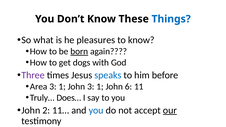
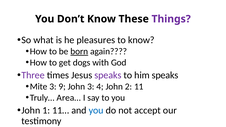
Things colour: blue -> purple
speaks at (108, 75) colour: blue -> purple
him before: before -> speaks
Area: Area -> Mite
1 at (62, 87): 1 -> 9
John 3 1: 1 -> 4
6: 6 -> 2
Does…: Does… -> Area…
2: 2 -> 1
our underline: present -> none
